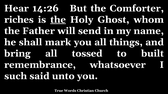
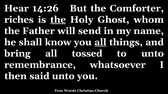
mark: mark -> know
all at (100, 42) underline: none -> present
to built: built -> unto
such: such -> then
